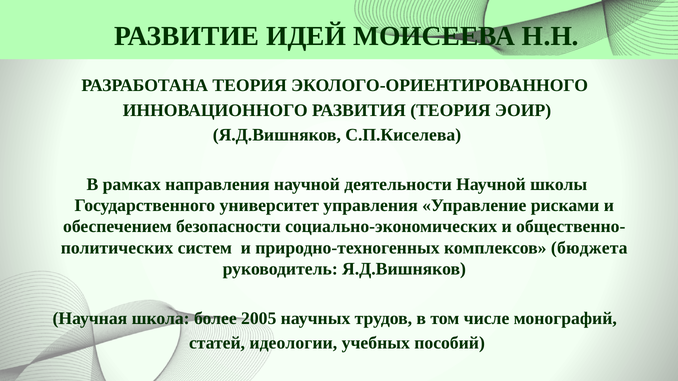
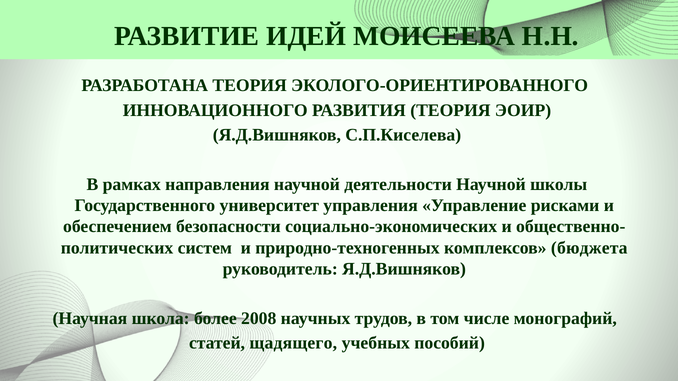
2005: 2005 -> 2008
идеологии: идеологии -> щадящего
